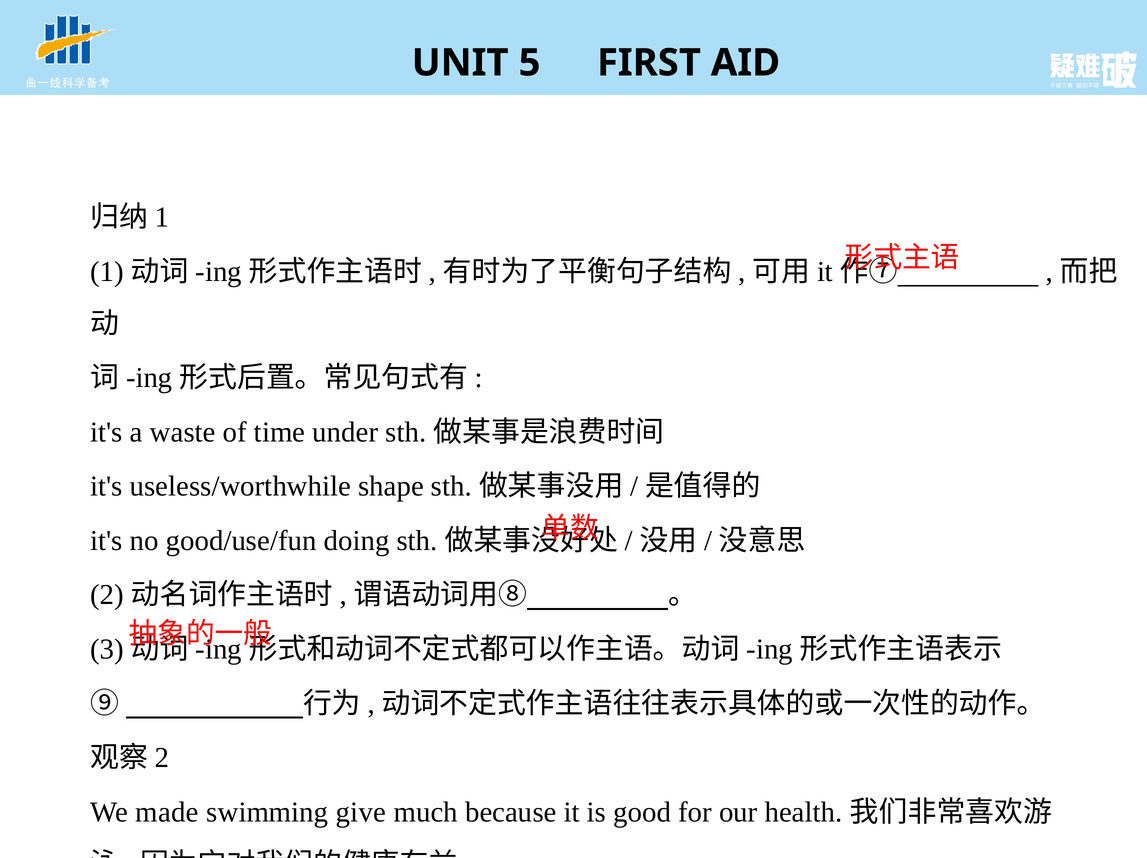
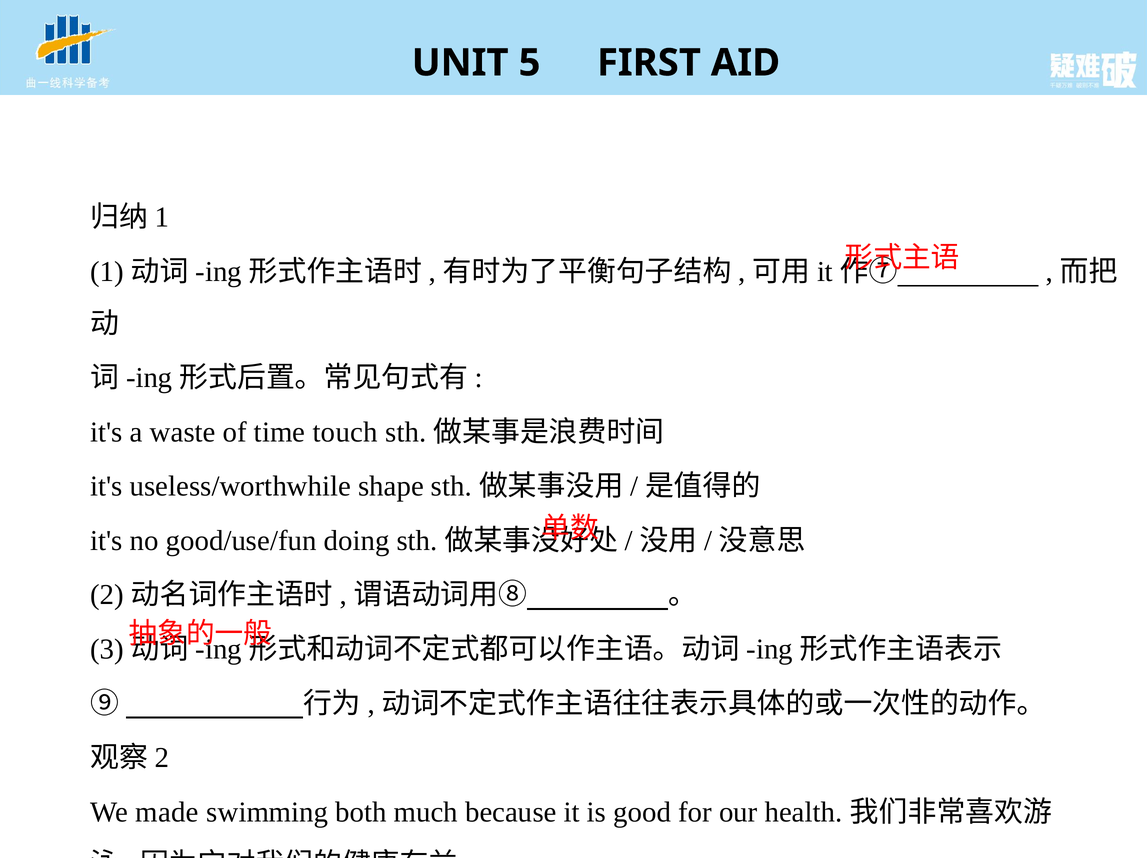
under: under -> touch
give: give -> both
